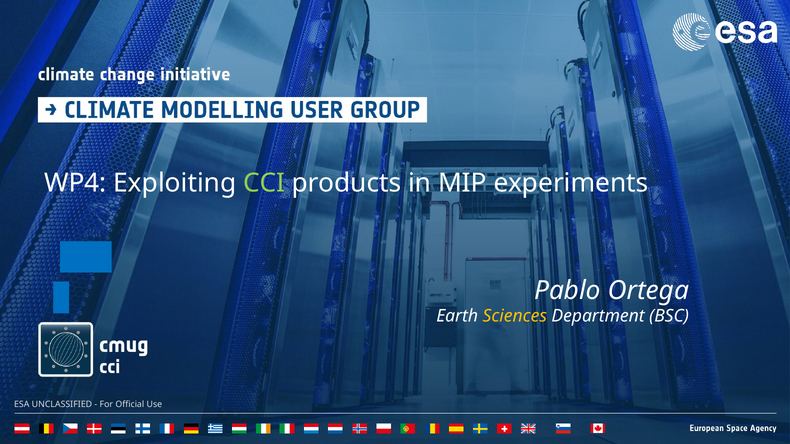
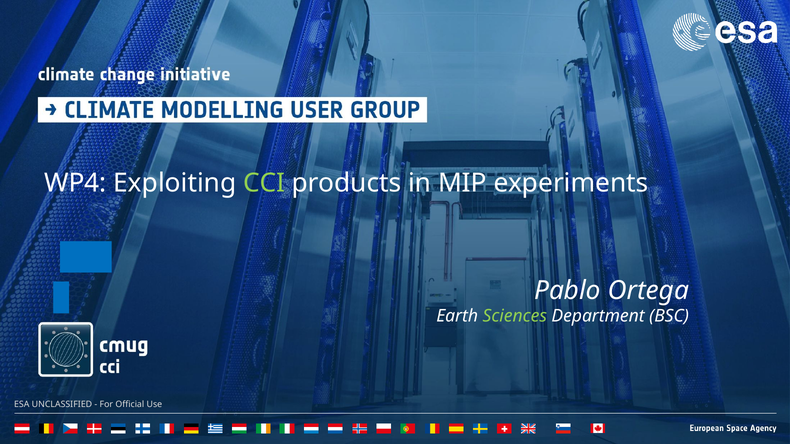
Sciences colour: yellow -> light green
